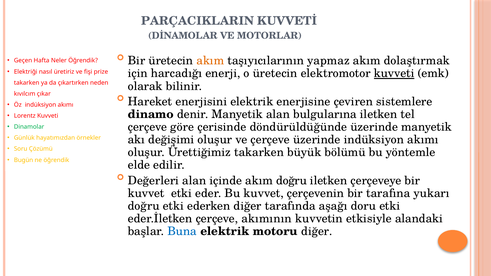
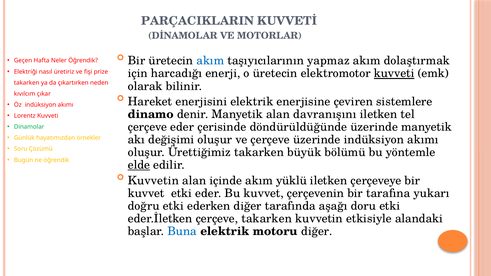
akım at (210, 61) colour: orange -> blue
bulgularına: bulgularına -> davranışını
çerçeve göre: göre -> eder
elde underline: none -> present
Değerleri at (153, 181): Değerleri -> Kuvvetin
akım doğru: doğru -> yüklü
çerçeve akımının: akımının -> takarken
